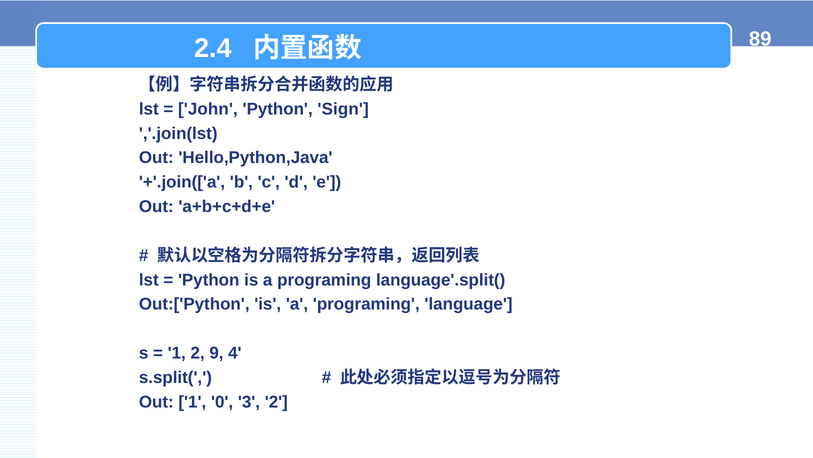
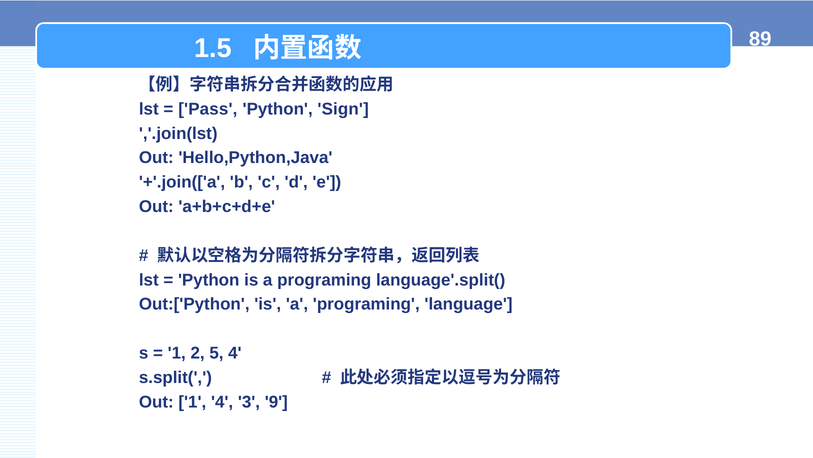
2.4: 2.4 -> 1.5
John: John -> Pass
9: 9 -> 5
1 0: 0 -> 4
3 2: 2 -> 9
